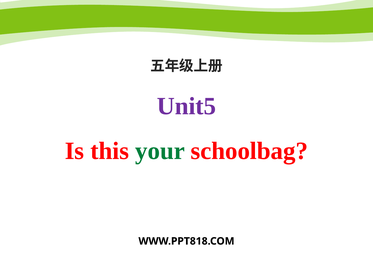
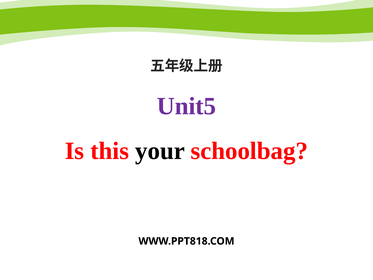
your colour: green -> black
